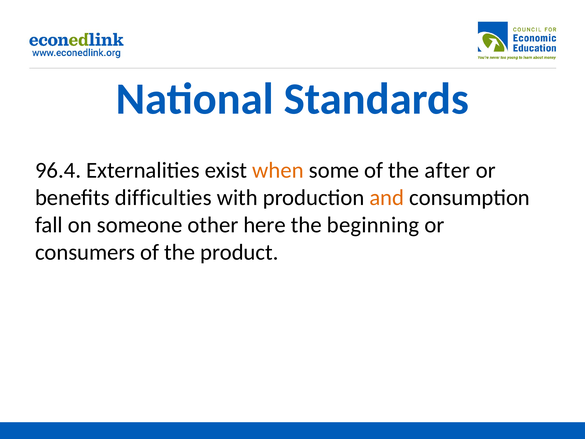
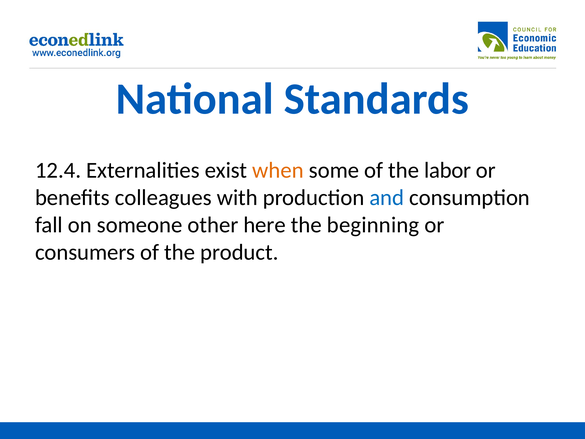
96.4: 96.4 -> 12.4
after: after -> labor
difficulties: difficulties -> colleagues
and colour: orange -> blue
